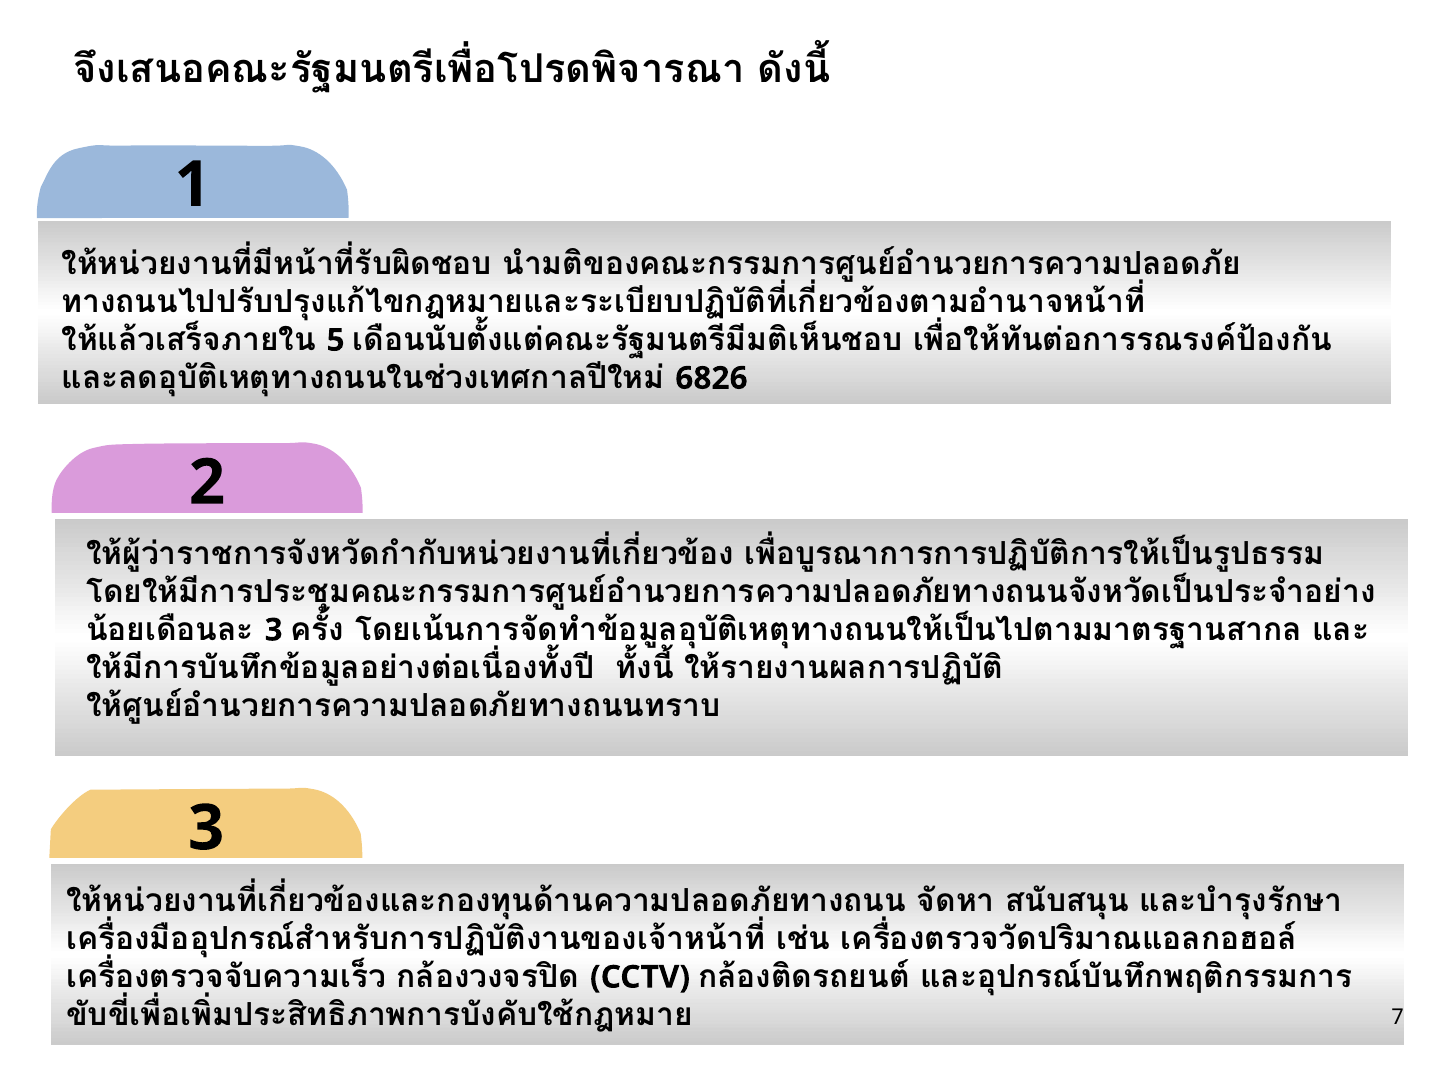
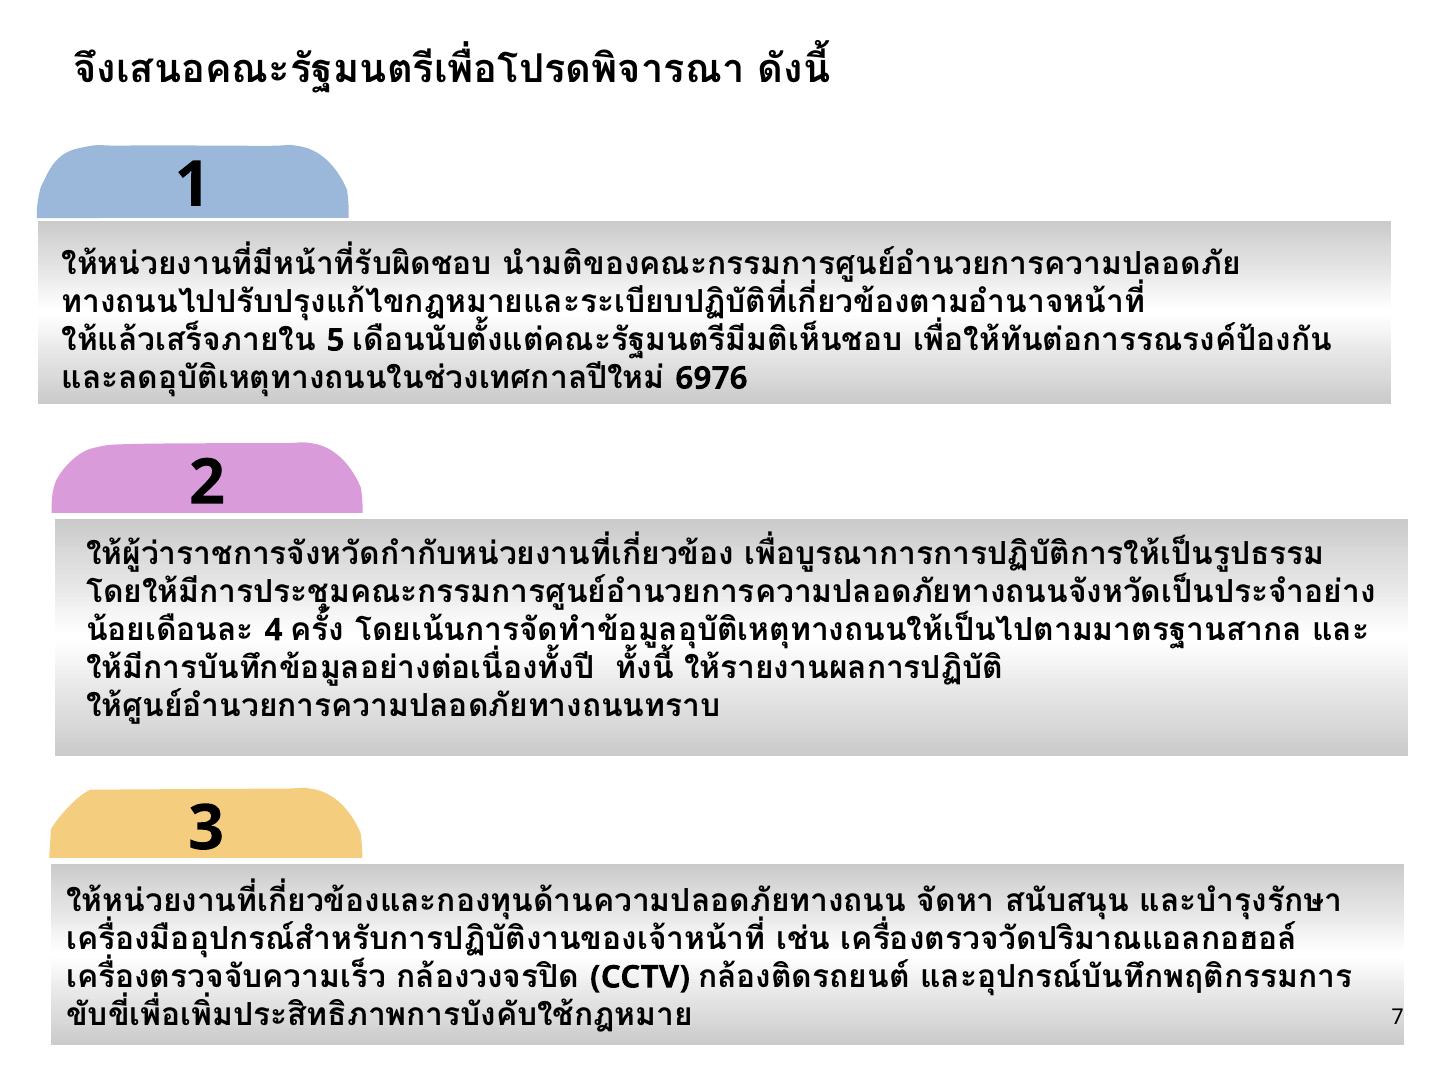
6826: 6826 -> 6976
3 at (274, 630): 3 -> 4
